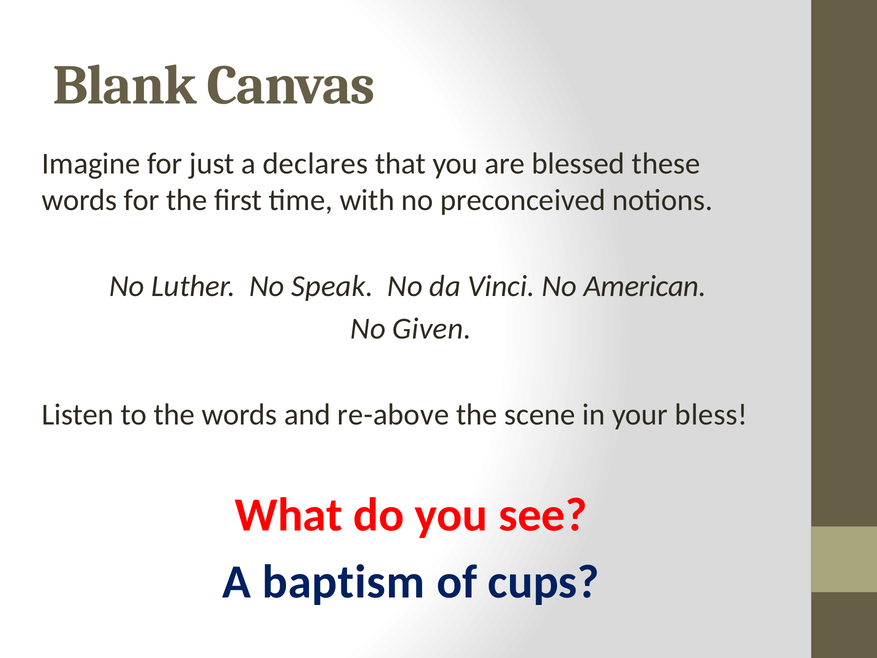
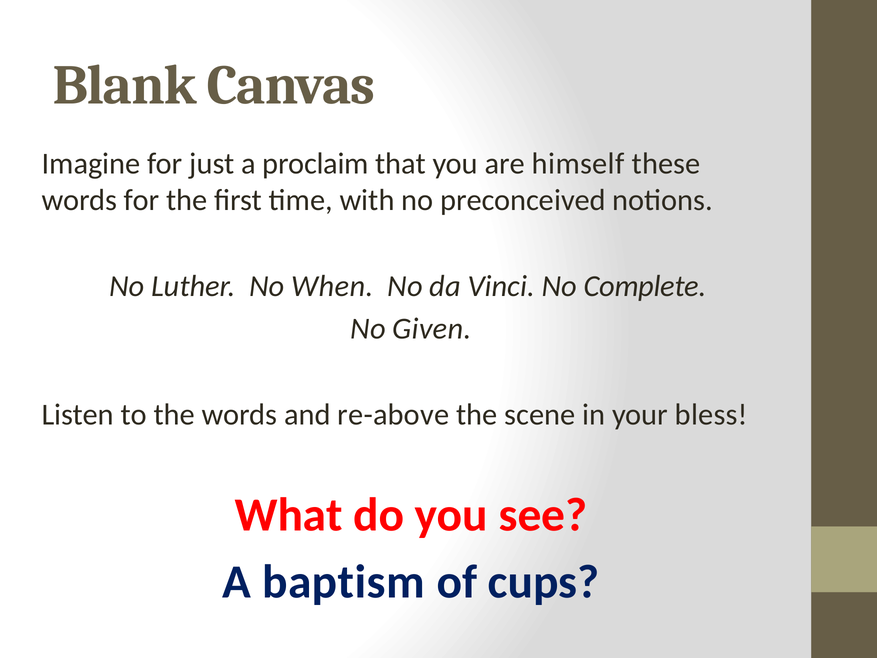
declares: declares -> proclaim
blessed: blessed -> himself
Speak: Speak -> When
American: American -> Complete
